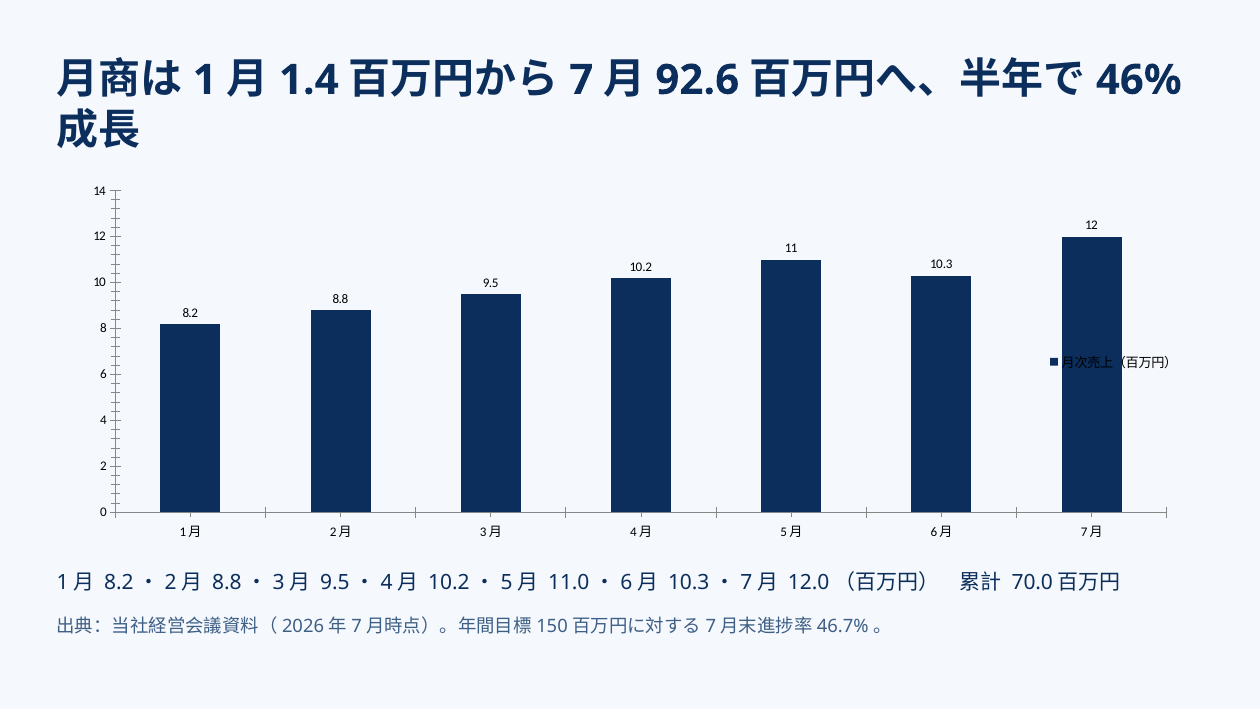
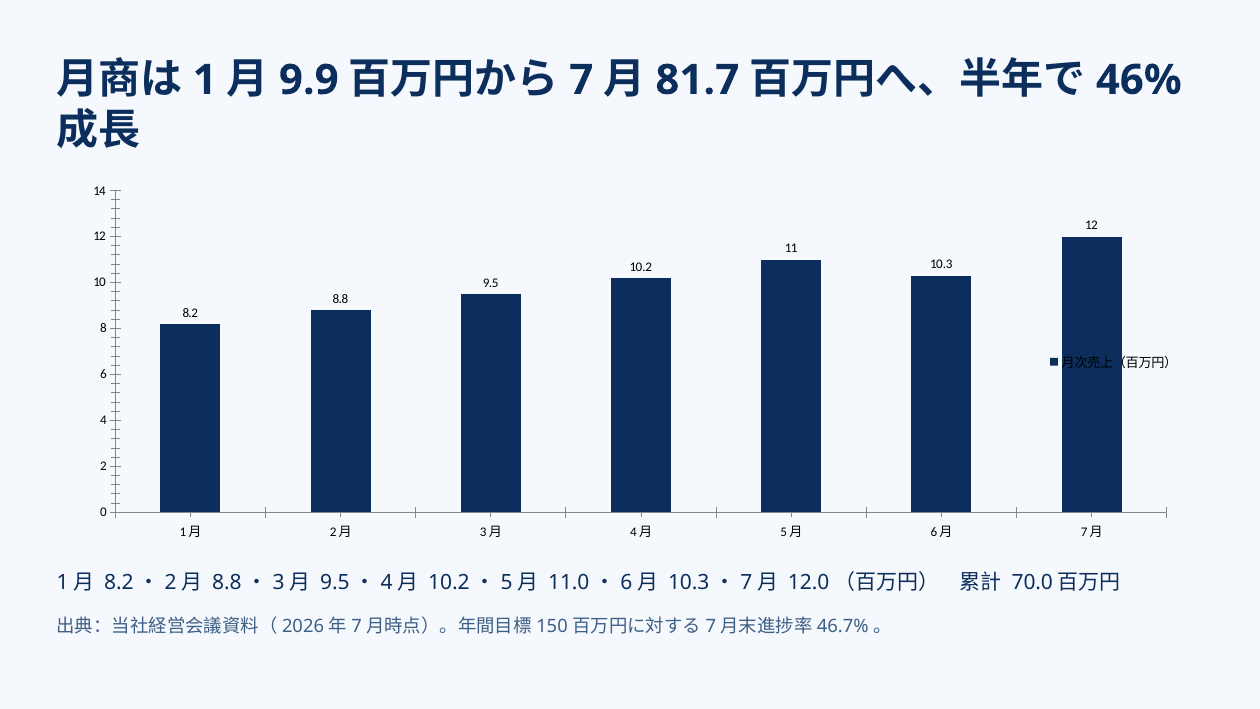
1.4: 1.4 -> 9.9
92.6: 92.6 -> 81.7
